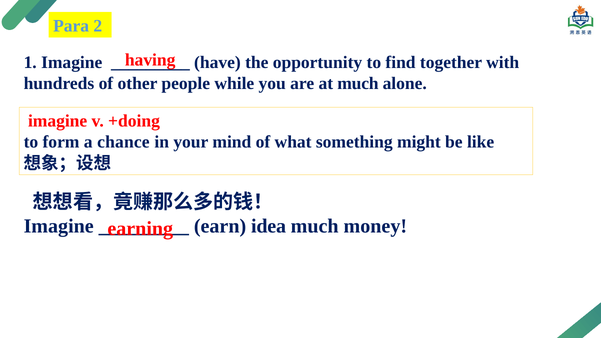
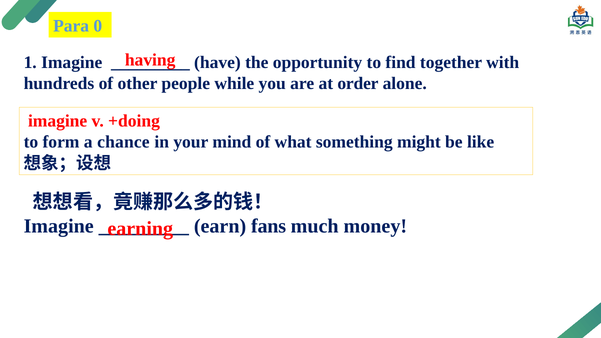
2: 2 -> 0
at much: much -> order
idea: idea -> fans
